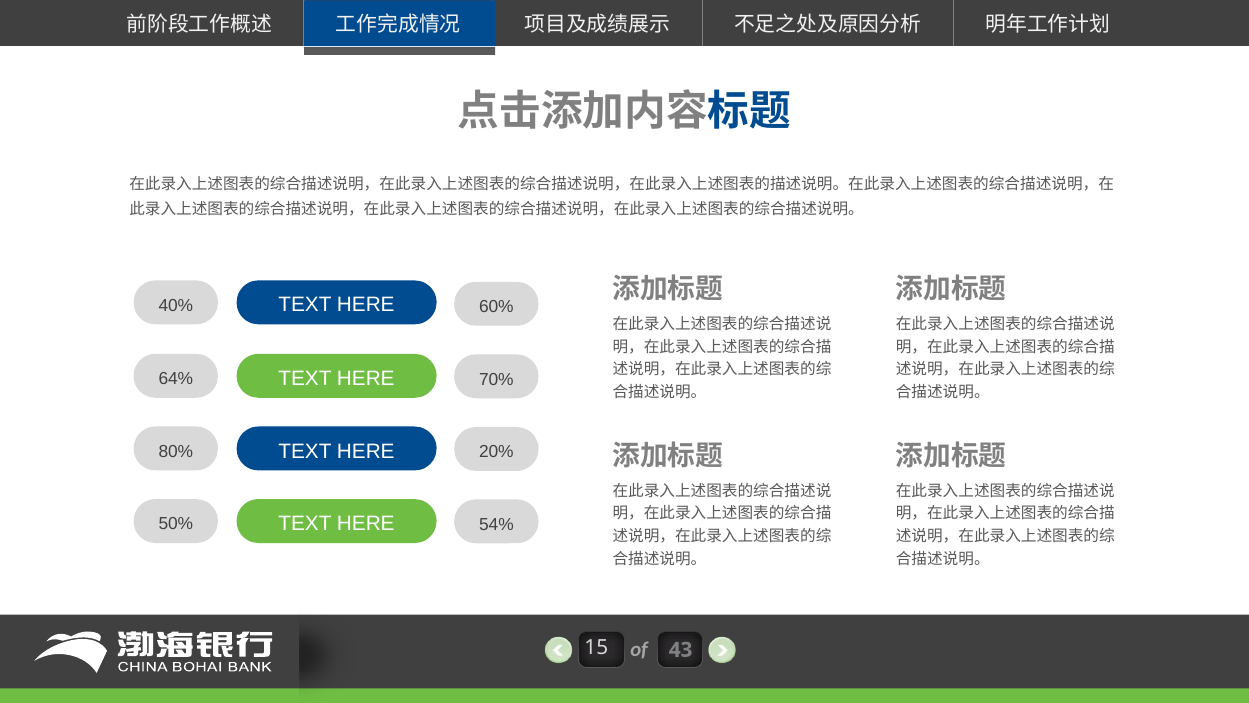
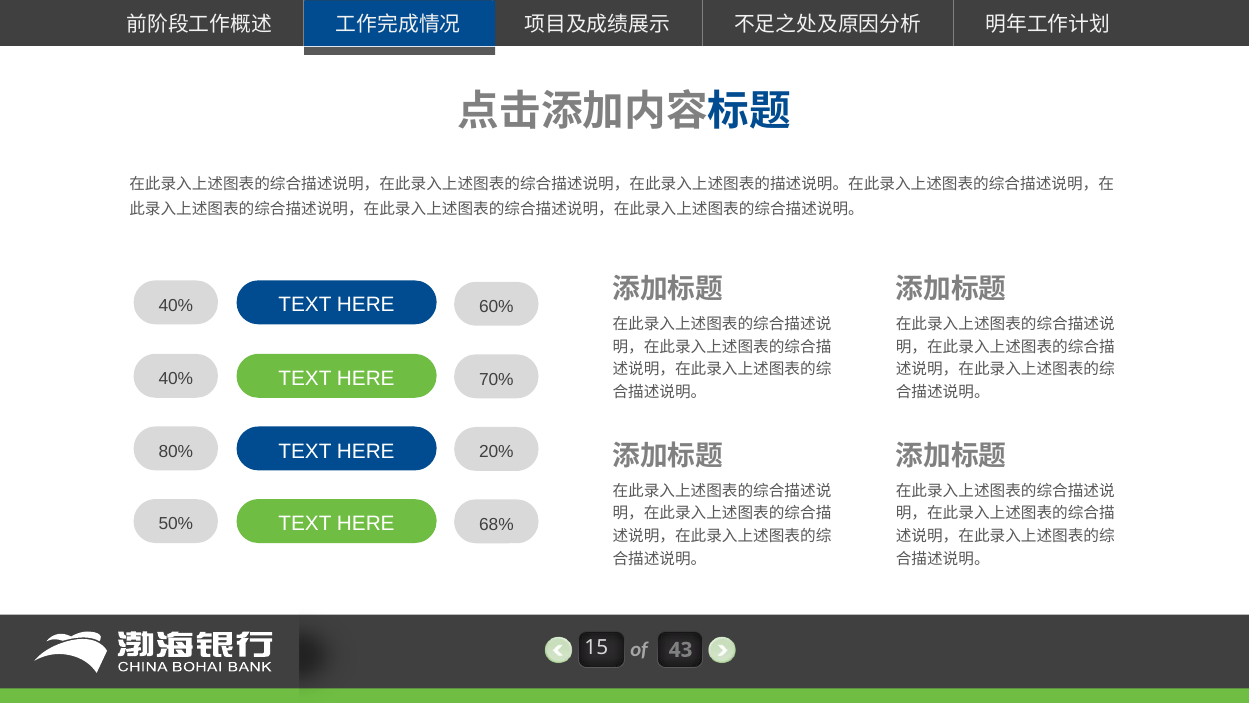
64% at (176, 379): 64% -> 40%
54%: 54% -> 68%
